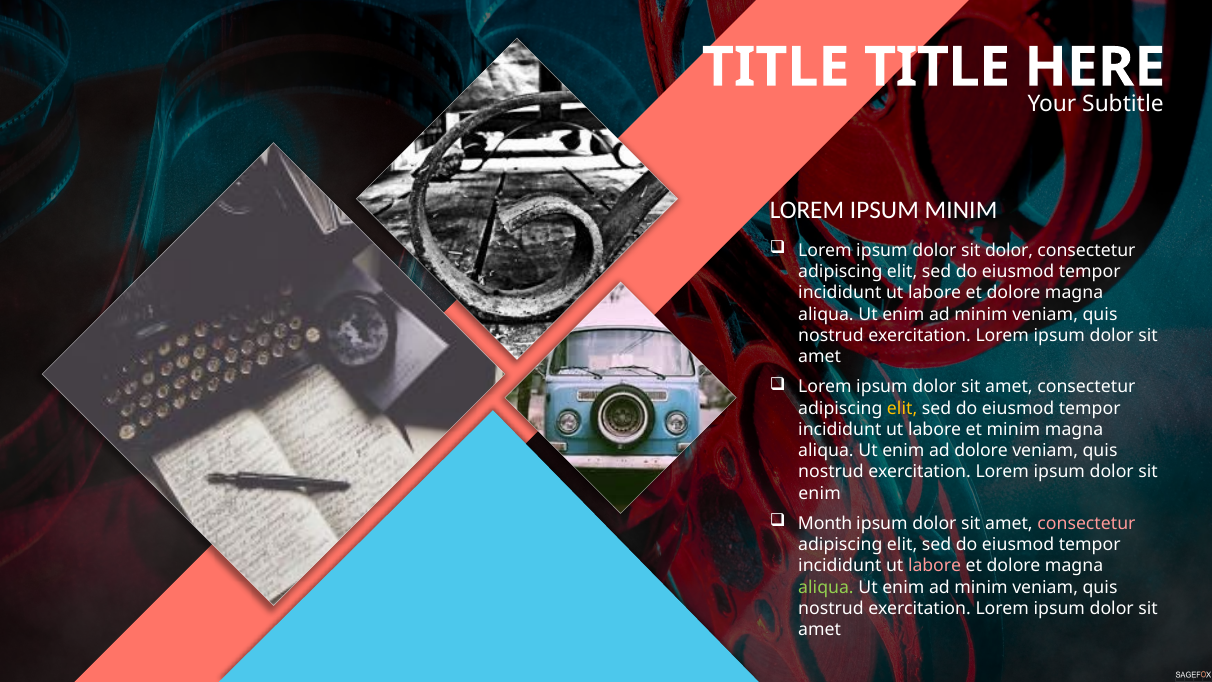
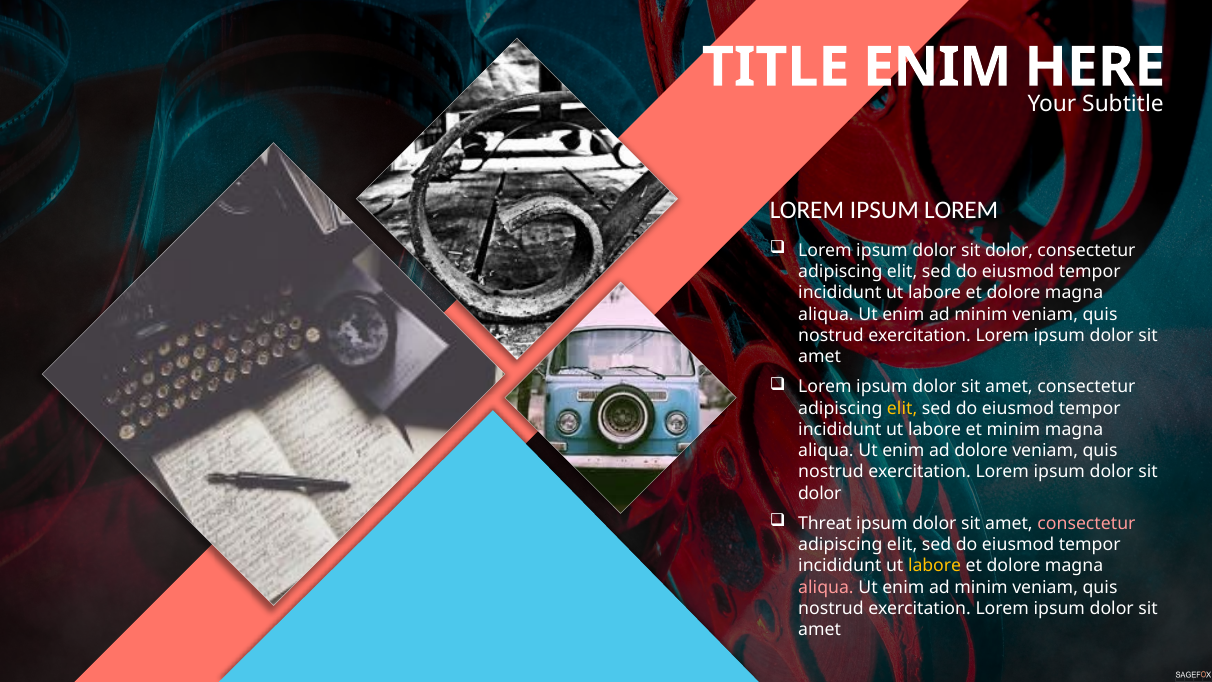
TITLE TITLE: TITLE -> ENIM
IPSUM MINIM: MINIM -> LOREM
enim at (820, 493): enim -> dolor
Month: Month -> Threat
labore at (935, 566) colour: pink -> yellow
aliqua at (826, 587) colour: light green -> pink
